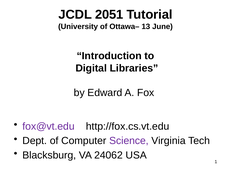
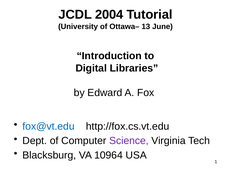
2051: 2051 -> 2004
fox@vt.edu colour: purple -> blue
24062: 24062 -> 10964
